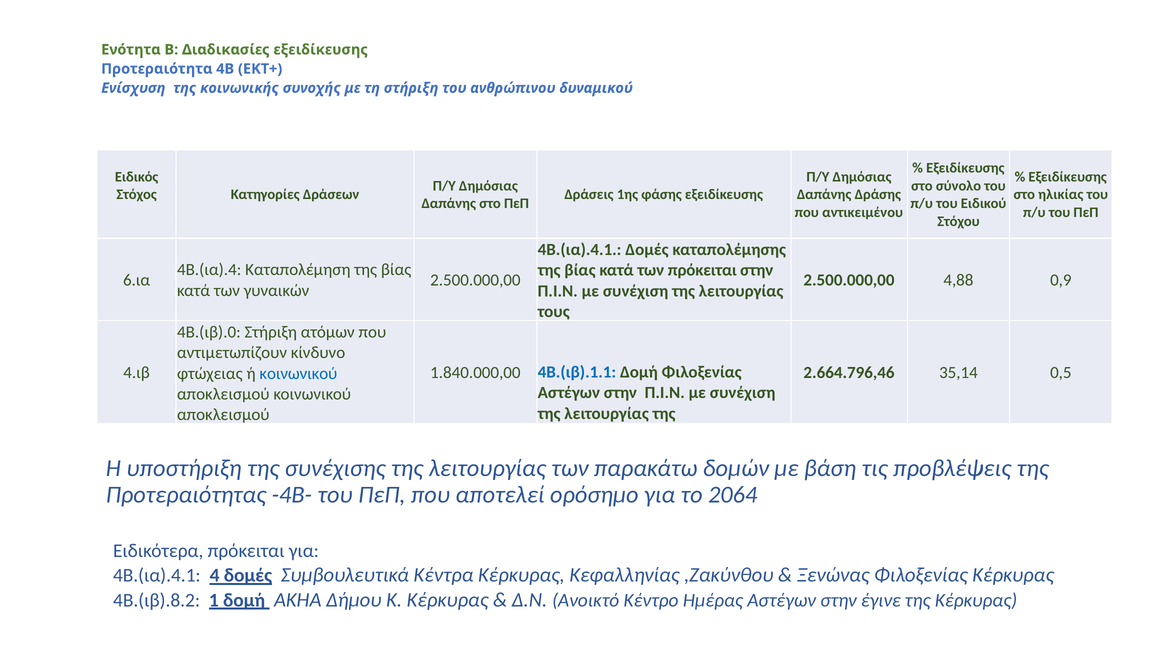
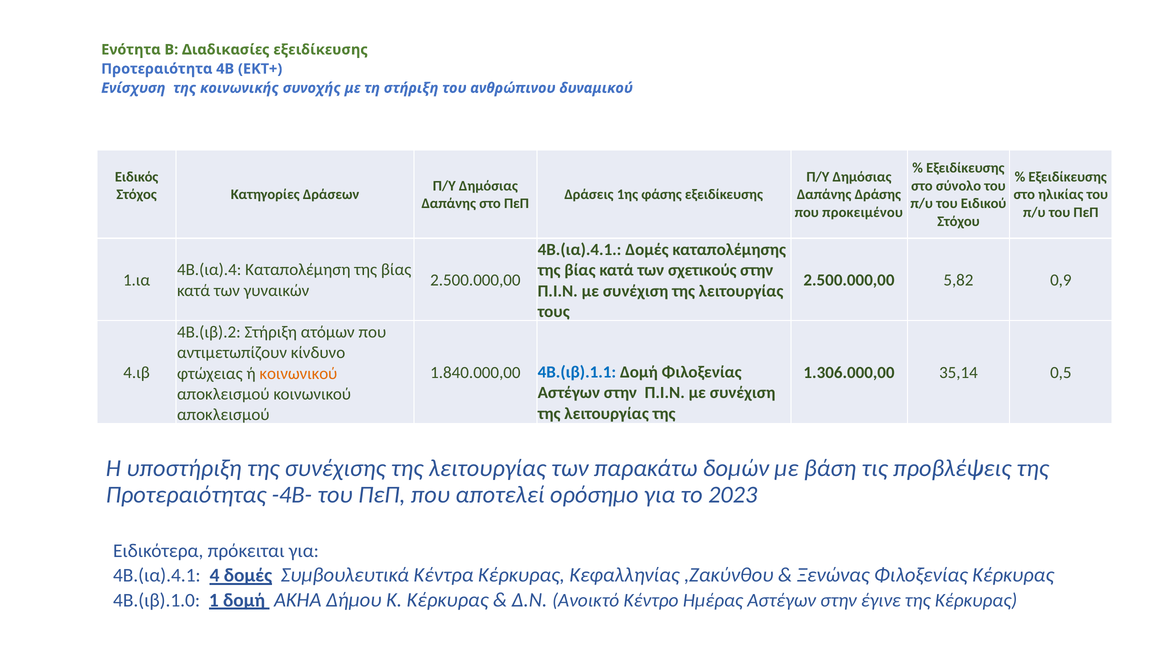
αντικειμένου: αντικειμένου -> προκειμένου
των πρόκειται: πρόκειται -> σχετικούς
6.ια: 6.ια -> 1.ια
4,88: 4,88 -> 5,82
4Β.(ιβ).0: 4Β.(ιβ).0 -> 4Β.(ιβ).2
2.664.796,46: 2.664.796,46 -> 1.306.000,00
κοινωνικού at (298, 374) colour: blue -> orange
2064: 2064 -> 2023
4Β.(ιβ).8.2: 4Β.(ιβ).8.2 -> 4Β.(ιβ).1.0
